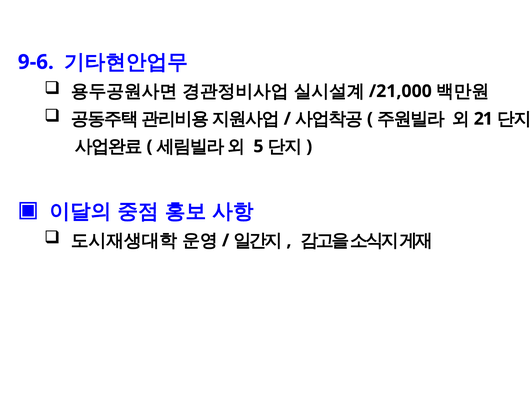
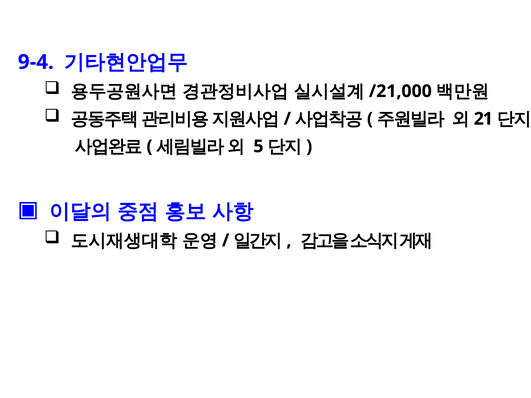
9-6: 9-6 -> 9-4
